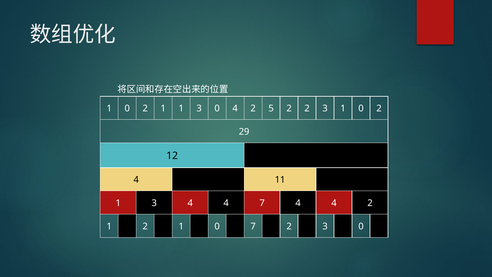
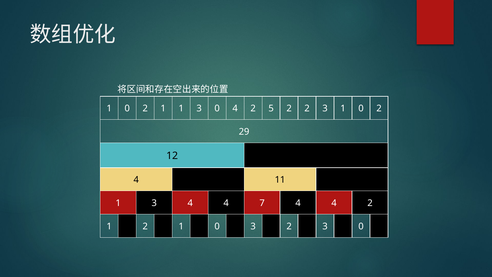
0 7: 7 -> 3
